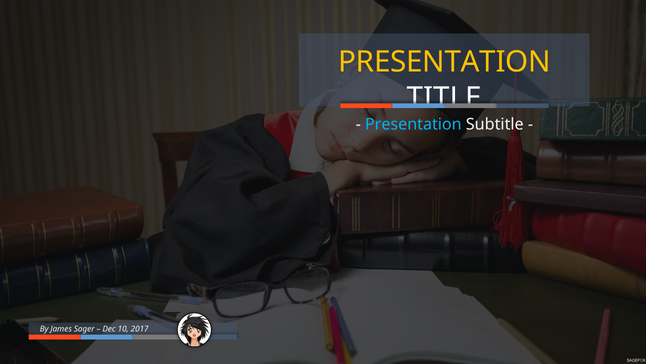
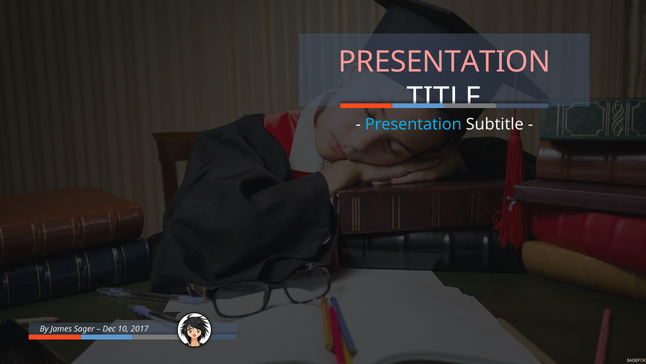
PRESENTATION at (444, 62) colour: yellow -> pink
